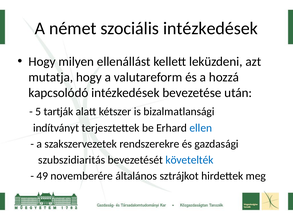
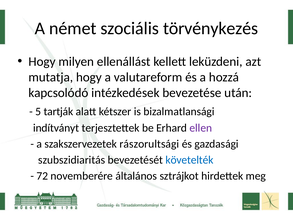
szociális intézkedések: intézkedések -> törvénykezés
ellen colour: blue -> purple
rendszerekre: rendszerekre -> rászorultsági
49: 49 -> 72
